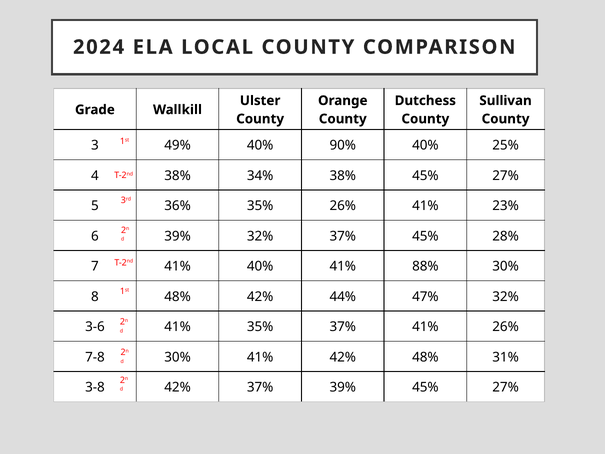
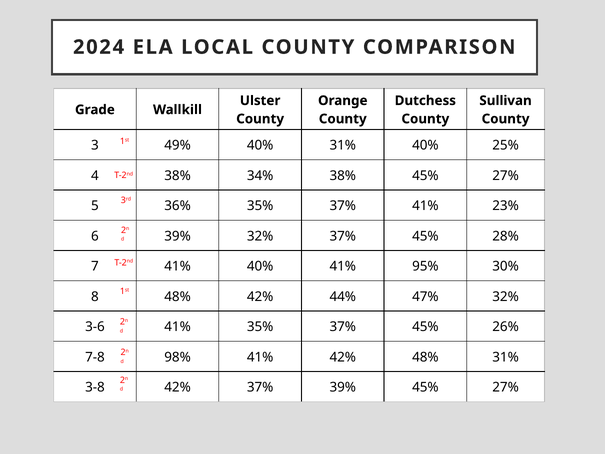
40% 90%: 90% -> 31%
36% 35% 26%: 26% -> 37%
88%: 88% -> 95%
35% 37% 41%: 41% -> 45%
7-8 30%: 30% -> 98%
